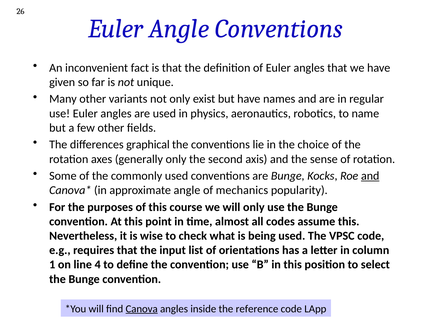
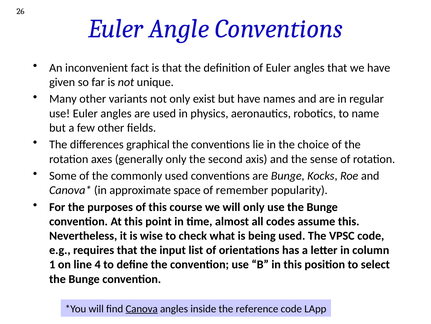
and at (370, 175) underline: present -> none
approximate angle: angle -> space
mechanics: mechanics -> remember
